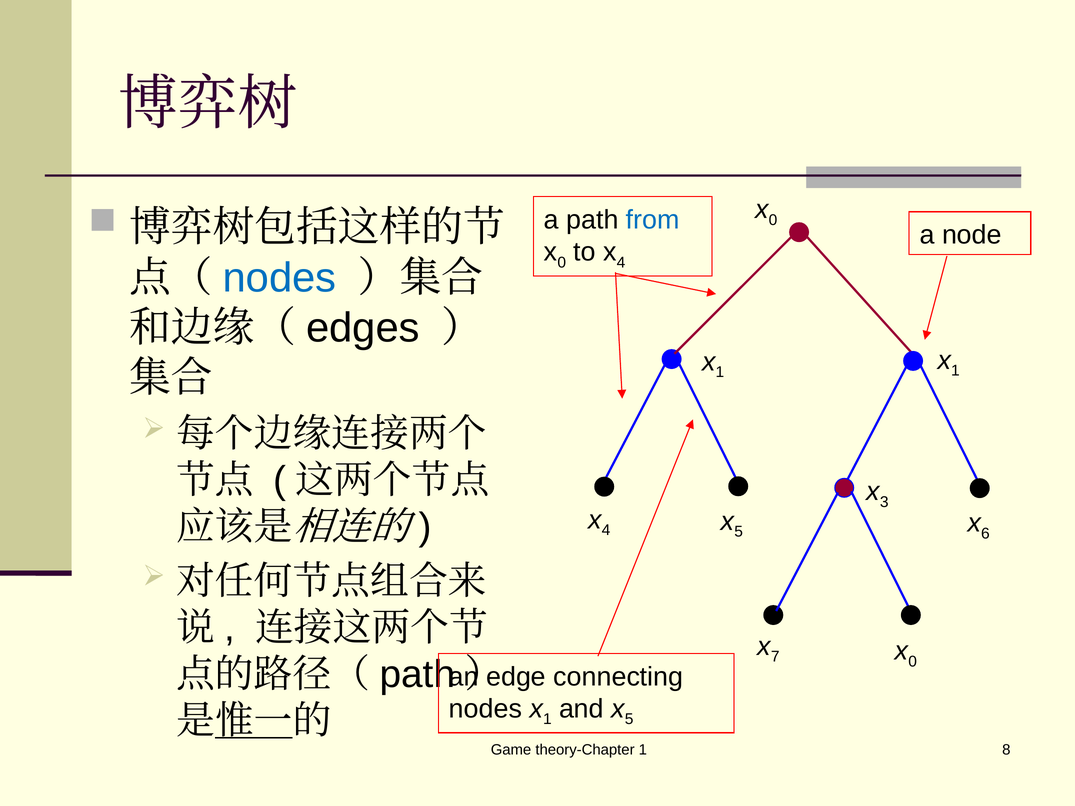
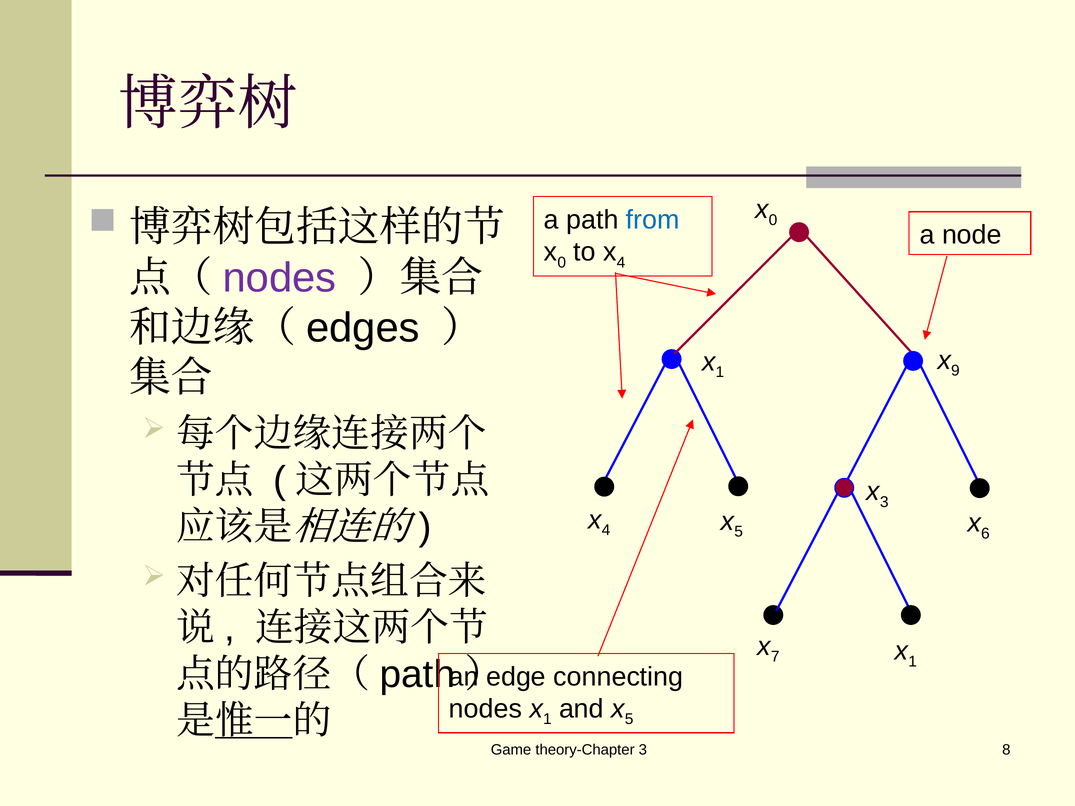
nodes at (279, 278) colour: blue -> purple
1 at (955, 371): 1 -> 9
0 at (913, 662): 0 -> 1
theory-Chapter 1: 1 -> 3
